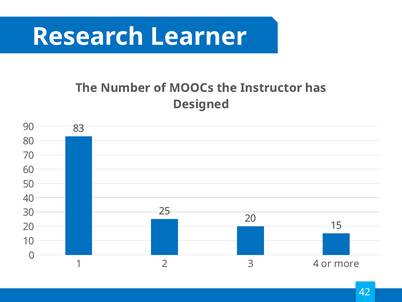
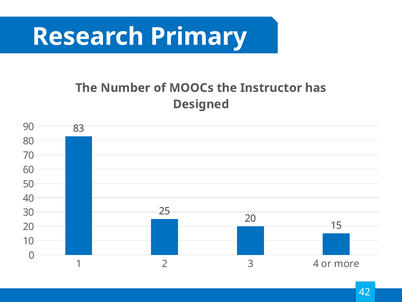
Learner: Learner -> Primary
